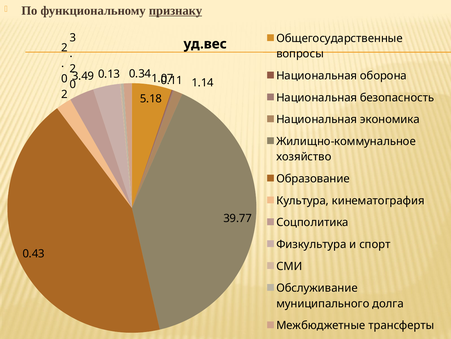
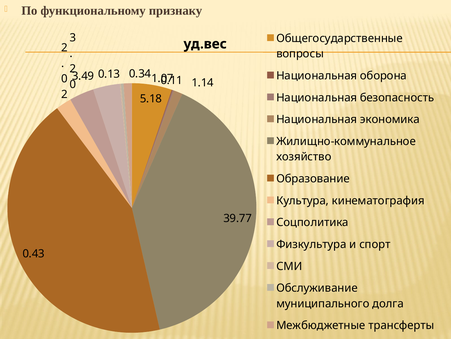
признаку underline: present -> none
